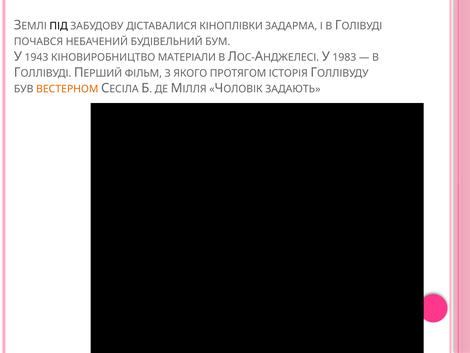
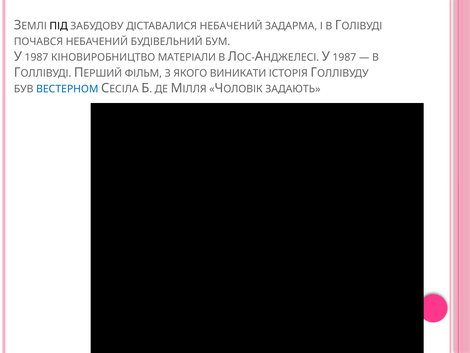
ДІСТАВАЛИСЯ КІНОПЛІВКИ: КІНОПЛІВКИ -> НЕБАЧЕНИЙ
1943 at (36, 57): 1943 -> 1987
1983 at (344, 57): 1983 -> 1987
ПРОТЯГОМ: ПРОТЯГОМ -> ВИНИКАТИ
ВЕСТЕРНОМ colour: orange -> blue
